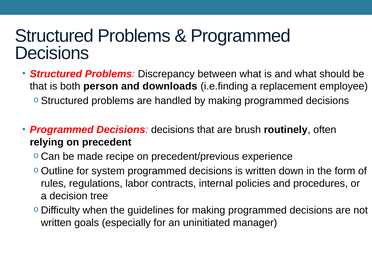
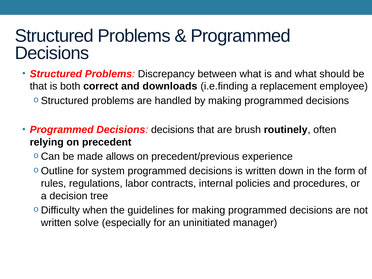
person: person -> correct
recipe: recipe -> allows
goals: goals -> solve
